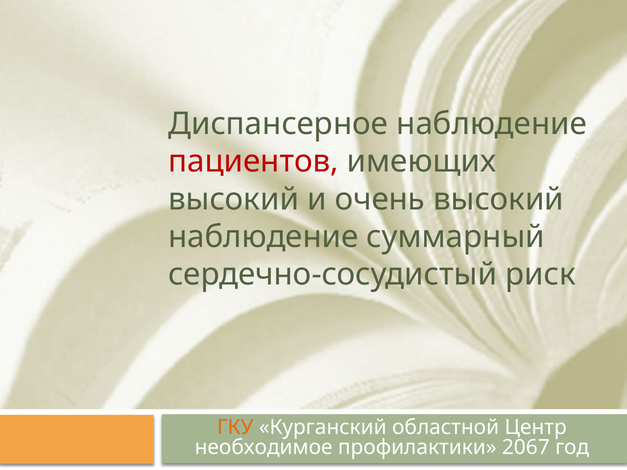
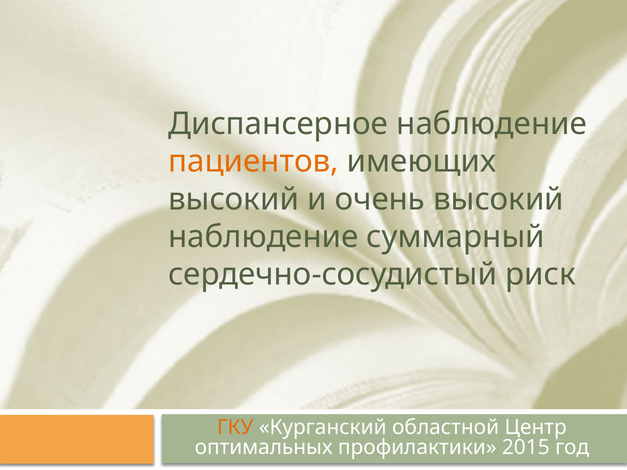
пациентов colour: red -> orange
необходимое: необходимое -> оптимальных
2067: 2067 -> 2015
